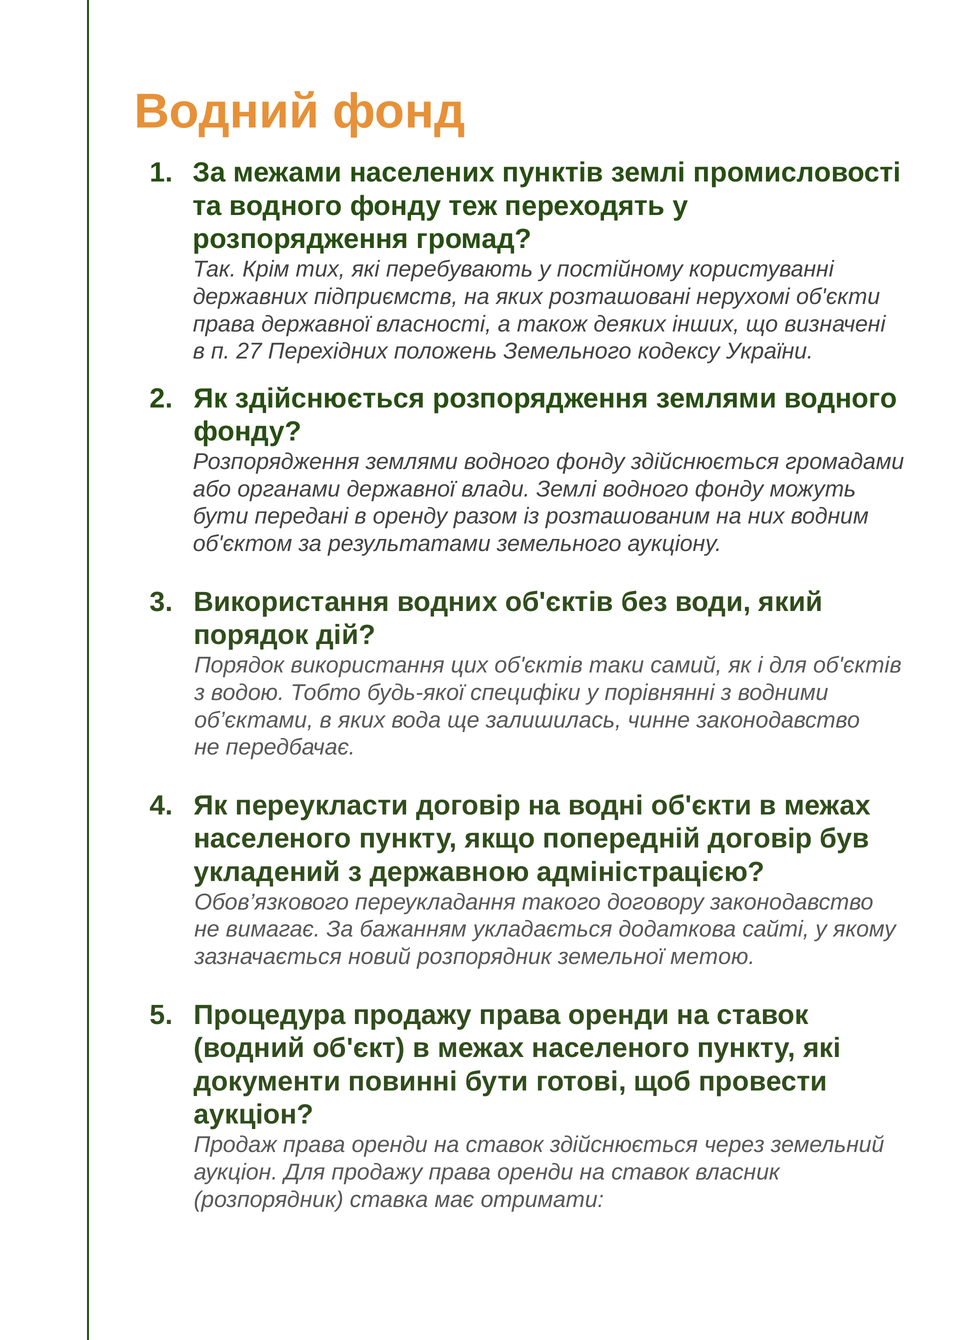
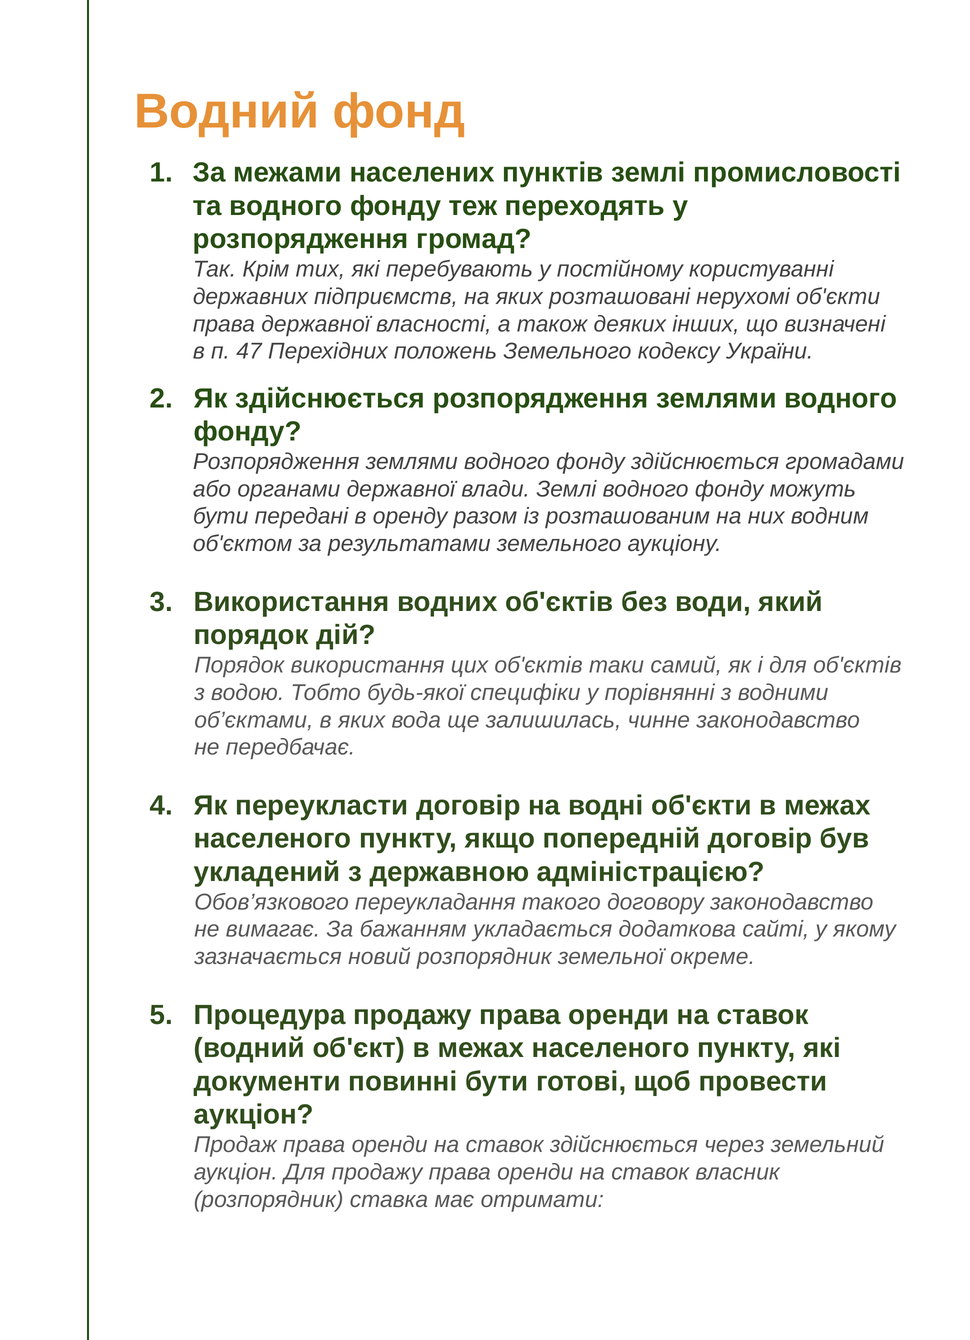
27: 27 -> 47
метою: метою -> окреме
